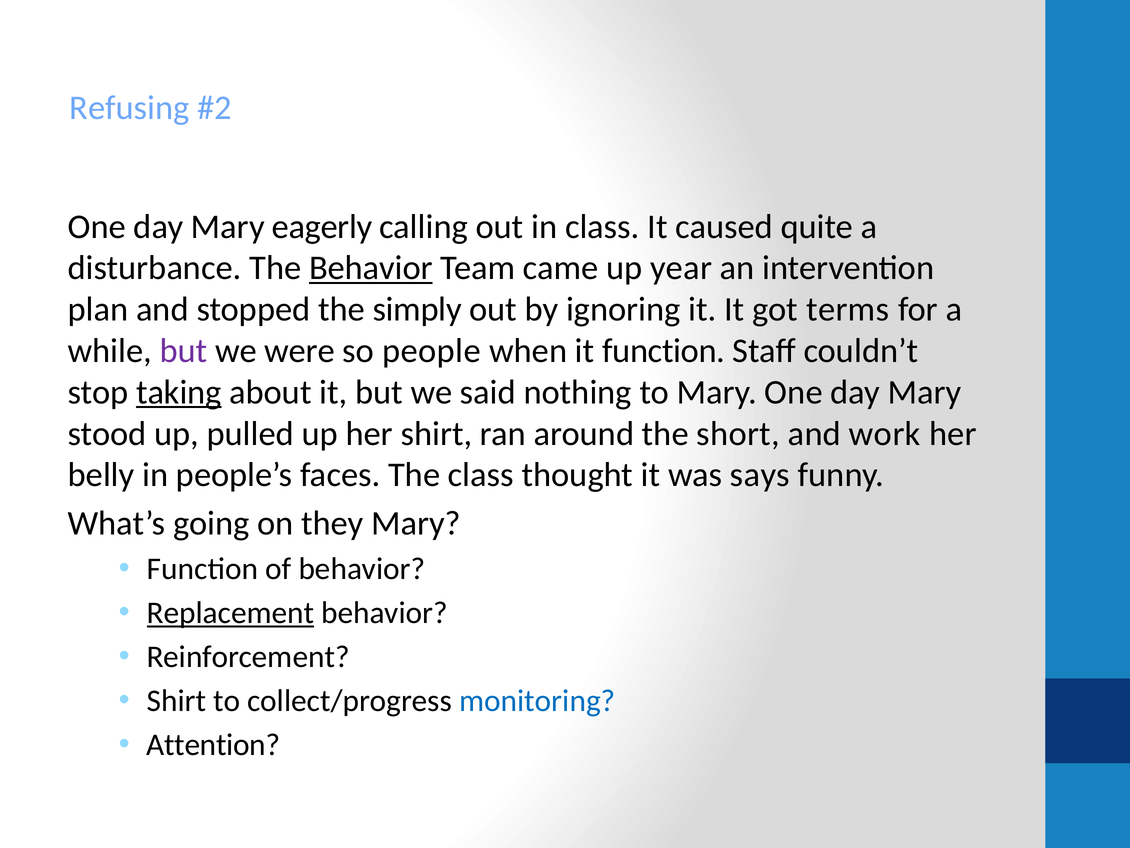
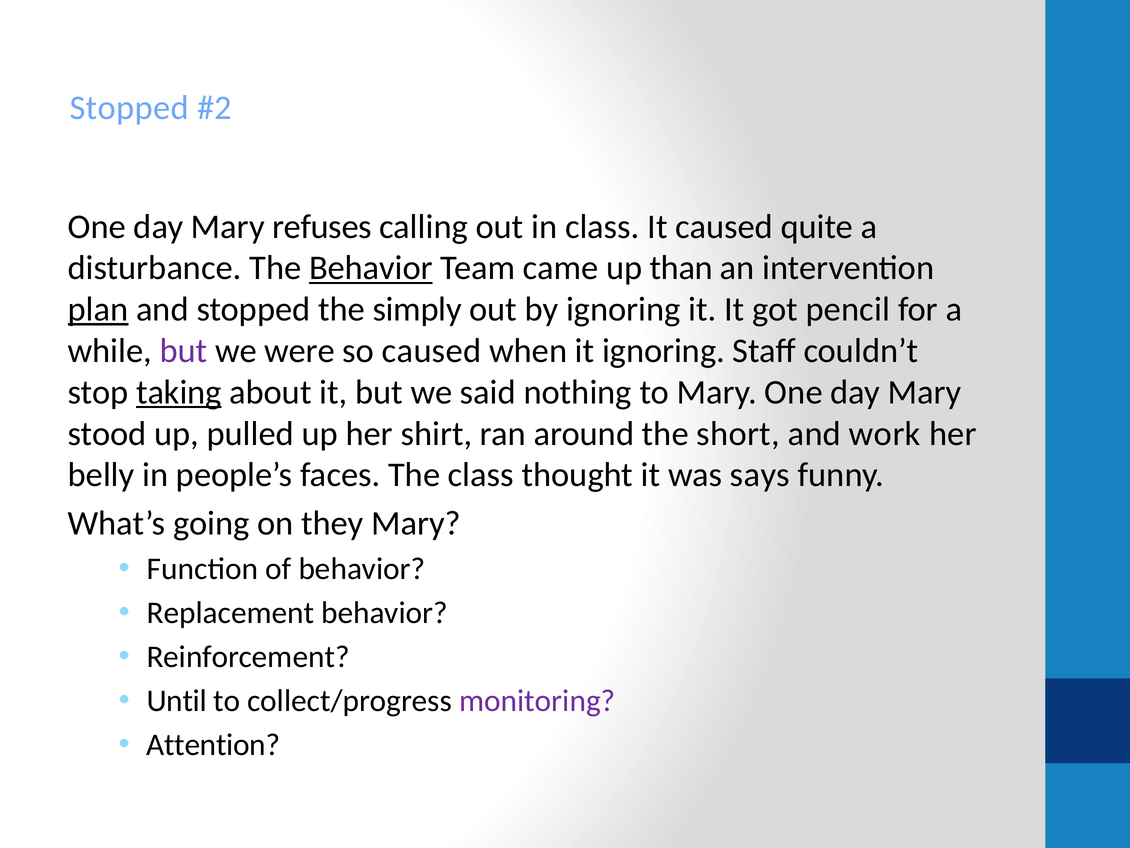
Refusing at (129, 108): Refusing -> Stopped
eagerly: eagerly -> refuses
year: year -> than
plan underline: none -> present
terms: terms -> pencil
so people: people -> caused
it function: function -> ignoring
Replacement underline: present -> none
Shirt at (177, 701): Shirt -> Until
monitoring colour: blue -> purple
